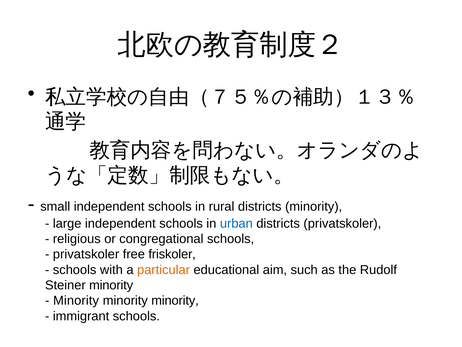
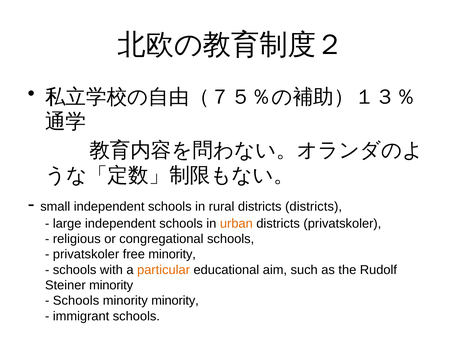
districts minority: minority -> districts
urban colour: blue -> orange
free friskoler: friskoler -> minority
Minority at (76, 300): Minority -> Schools
